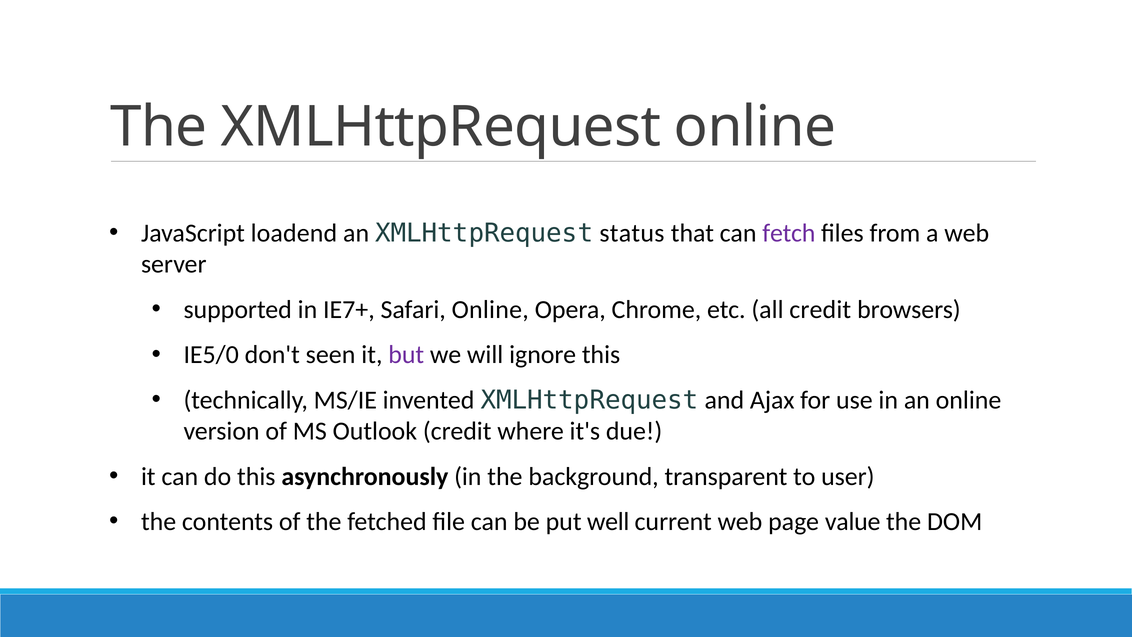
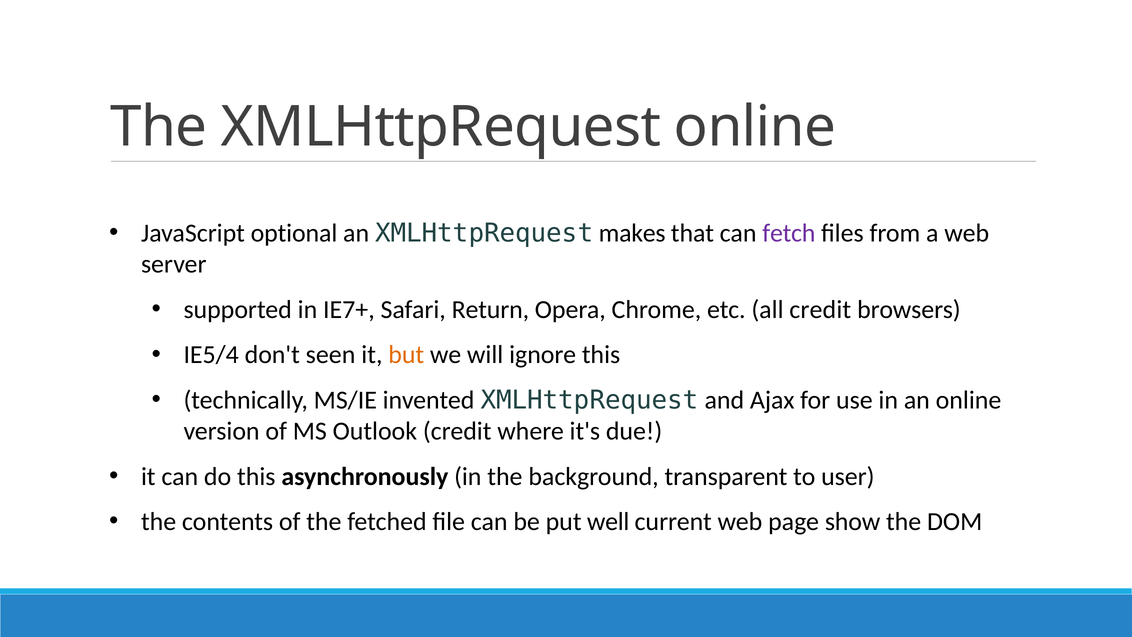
loadend: loadend -> optional
status: status -> makes
Safari Online: Online -> Return
IE5/0: IE5/0 -> IE5/4
but colour: purple -> orange
value: value -> show
